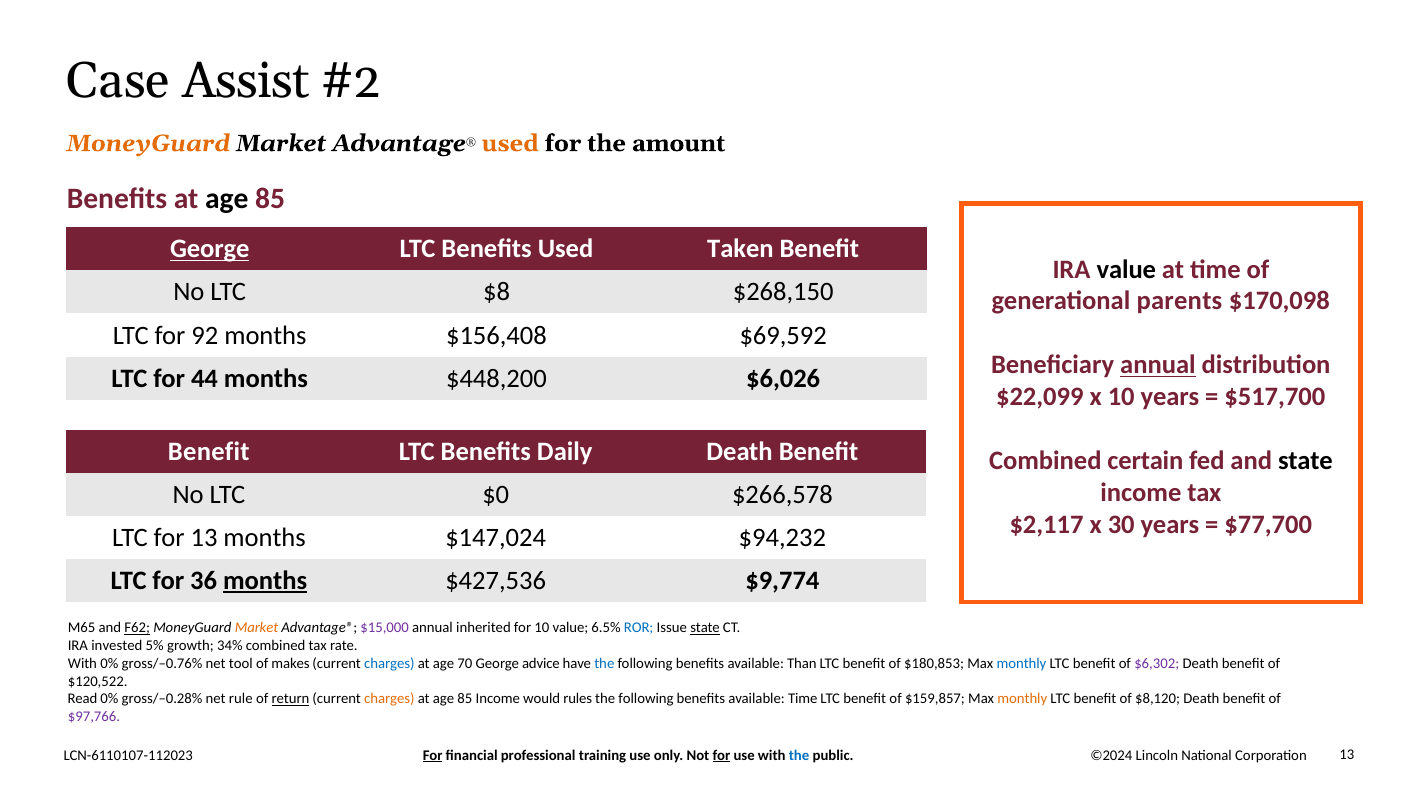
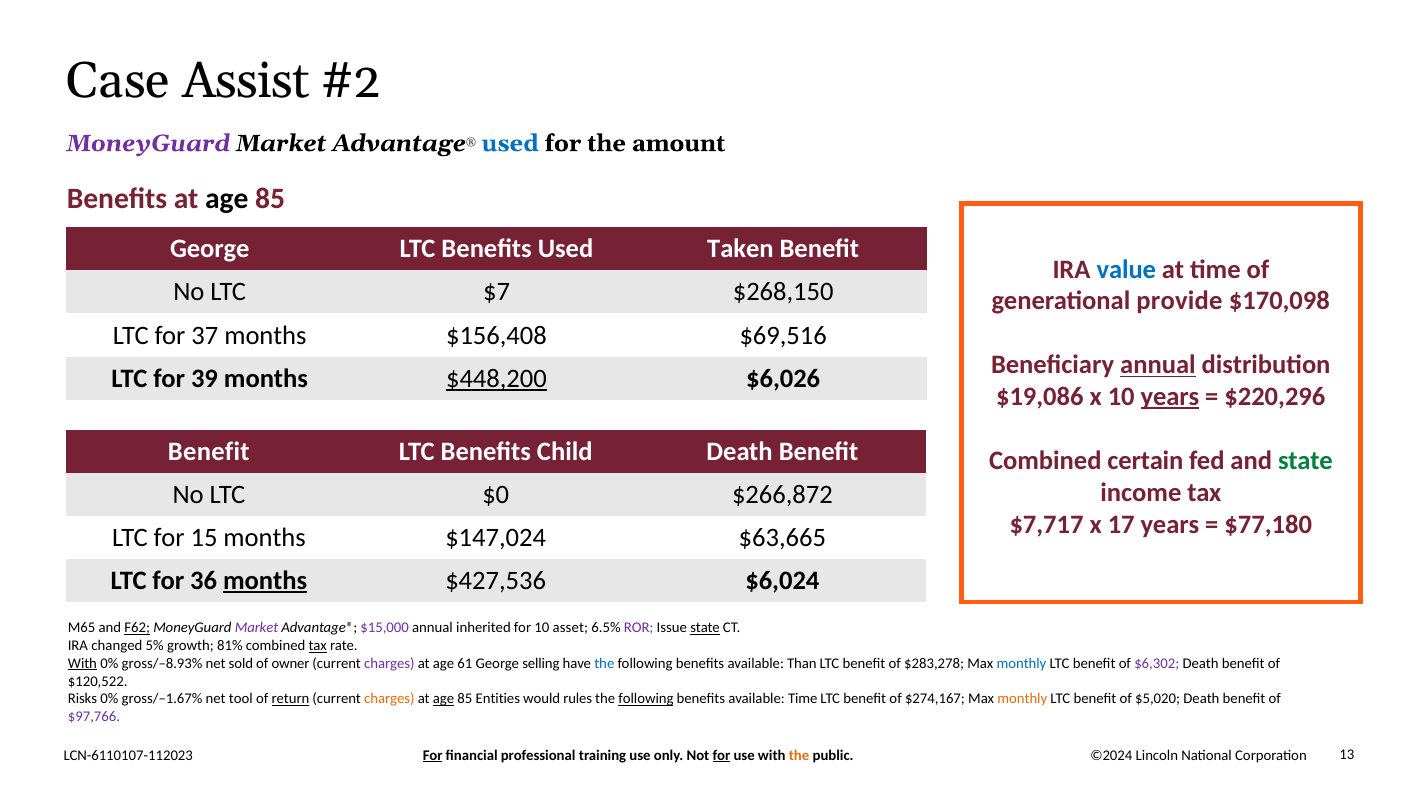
MoneyGuard at (148, 143) colour: orange -> purple
used at (510, 143) colour: orange -> blue
George at (210, 249) underline: present -> none
value at (1126, 269) colour: black -> blue
$8: $8 -> $7
parents: parents -> provide
92: 92 -> 37
$69,592: $69,592 -> $69,516
44: 44 -> 39
$448,200 underline: none -> present
$22,099: $22,099 -> $19,086
years at (1170, 397) underline: none -> present
$517,700: $517,700 -> $220,296
Daily: Daily -> Child
state at (1305, 461) colour: black -> green
$266,578: $266,578 -> $266,872
$2,117: $2,117 -> $7,717
30: 30 -> 17
$77,700: $77,700 -> $77,180
for 13: 13 -> 15
$94,232: $94,232 -> $63,665
$9,774: $9,774 -> $6,024
Market at (257, 628) colour: orange -> purple
10 value: value -> asset
ROR colour: blue -> purple
invested: invested -> changed
34%: 34% -> 81%
tax at (318, 646) underline: none -> present
With at (82, 664) underline: none -> present
gross/–0.76%: gross/–0.76% -> gross/–8.93%
tool: tool -> sold
makes: makes -> owner
charges at (389, 664) colour: blue -> purple
70: 70 -> 61
advice: advice -> selling
$180,853: $180,853 -> $283,278
Read: Read -> Risks
gross/–0.28%: gross/–0.28% -> gross/–1.67%
rule: rule -> tool
age at (443, 699) underline: none -> present
85 Income: Income -> Entities
following at (646, 699) underline: none -> present
$159,857: $159,857 -> $274,167
$8,120: $8,120 -> $5,020
the at (799, 756) colour: blue -> orange
